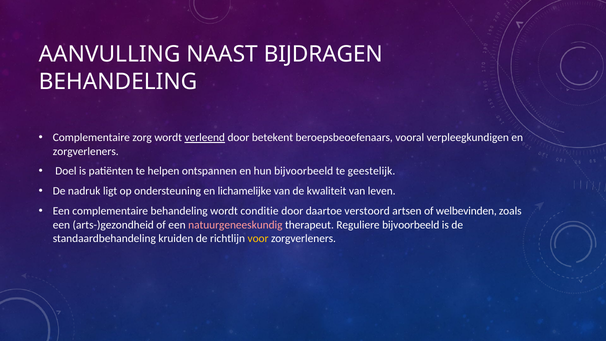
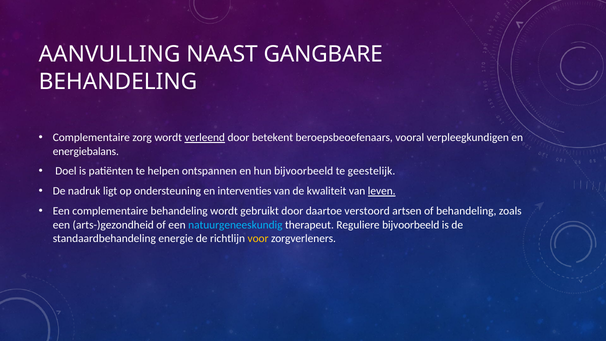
BIJDRAGEN: BIJDRAGEN -> GANGBARE
zorgverleners at (86, 151): zorgverleners -> energiebalans
lichamelijke: lichamelijke -> interventies
leven underline: none -> present
conditie: conditie -> gebruikt
of welbevinden: welbevinden -> behandeling
natuurgeneeskundig colour: pink -> light blue
kruiden: kruiden -> energie
